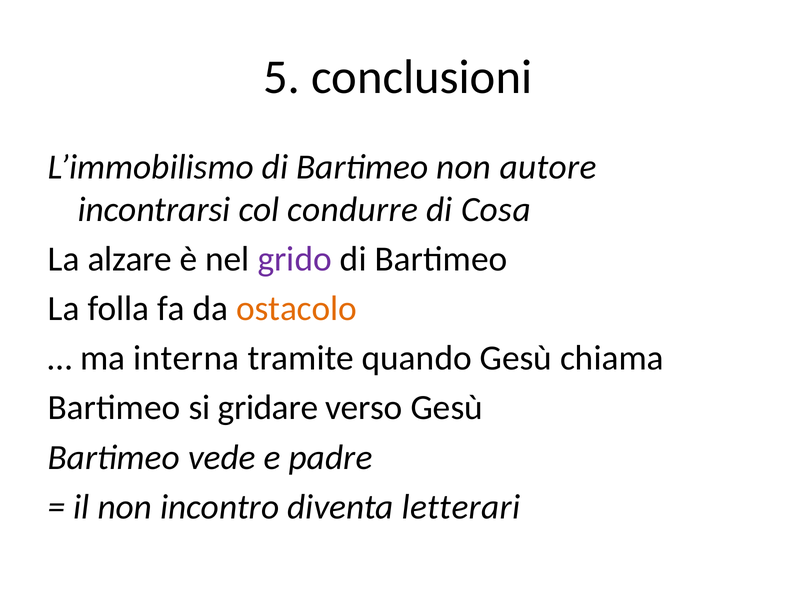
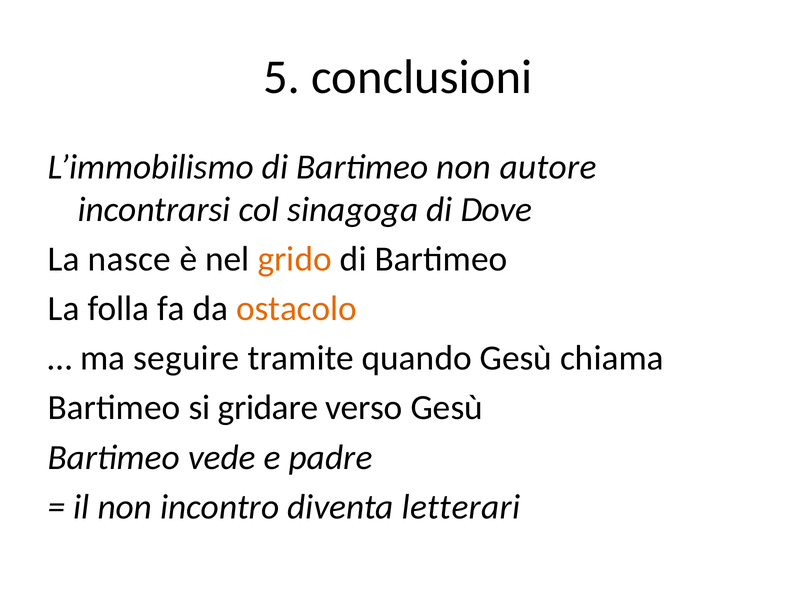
condurre: condurre -> sinagoga
Cosa: Cosa -> Dove
alzare: alzare -> nasce
grido colour: purple -> orange
interna: interna -> seguire
